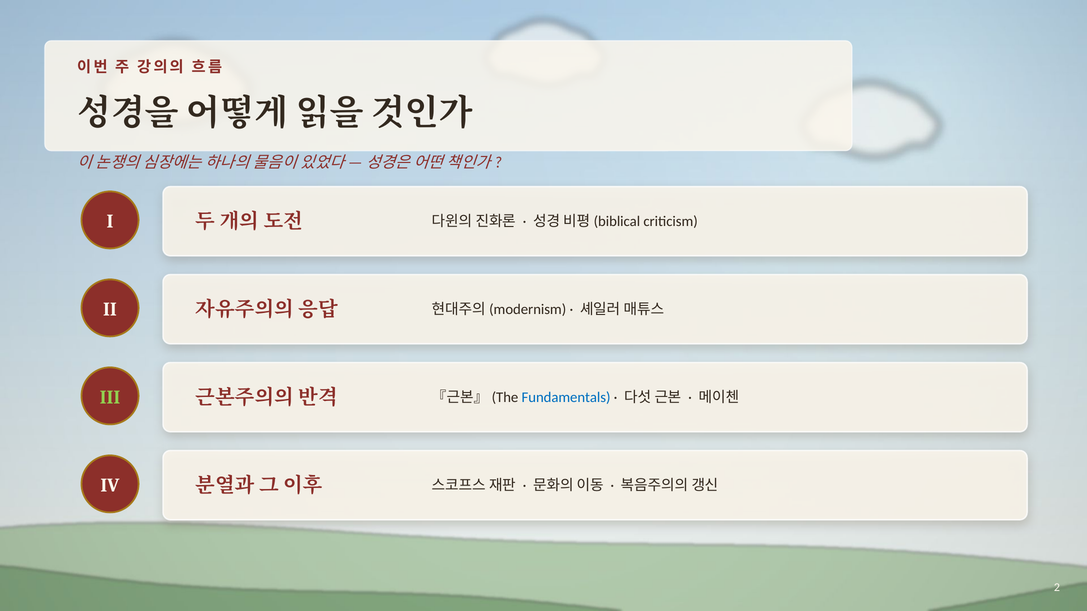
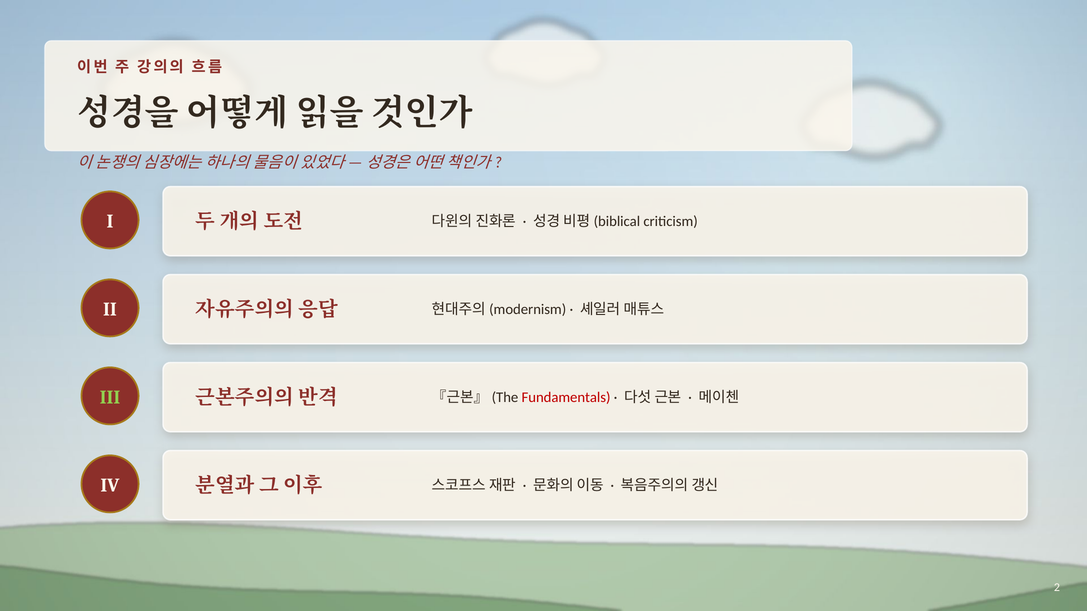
Fundamentals colour: blue -> red
